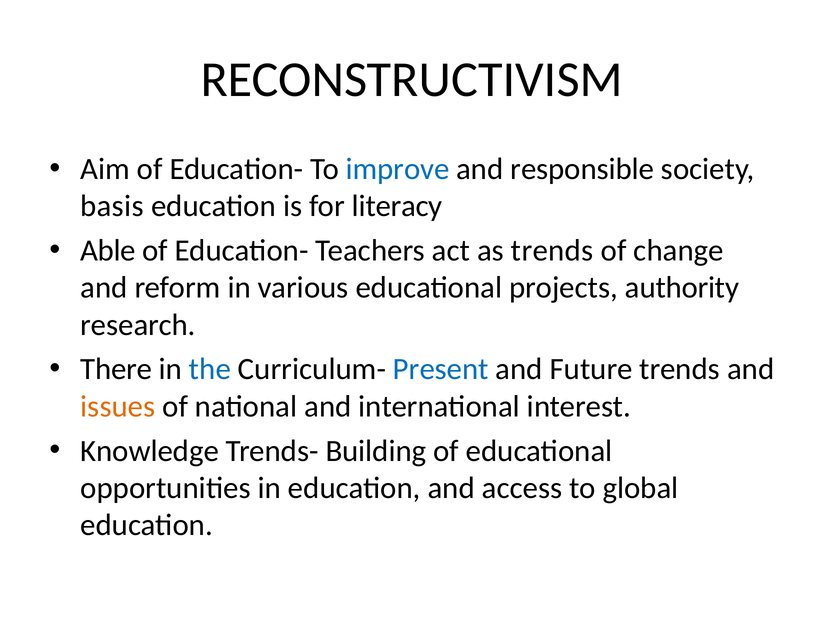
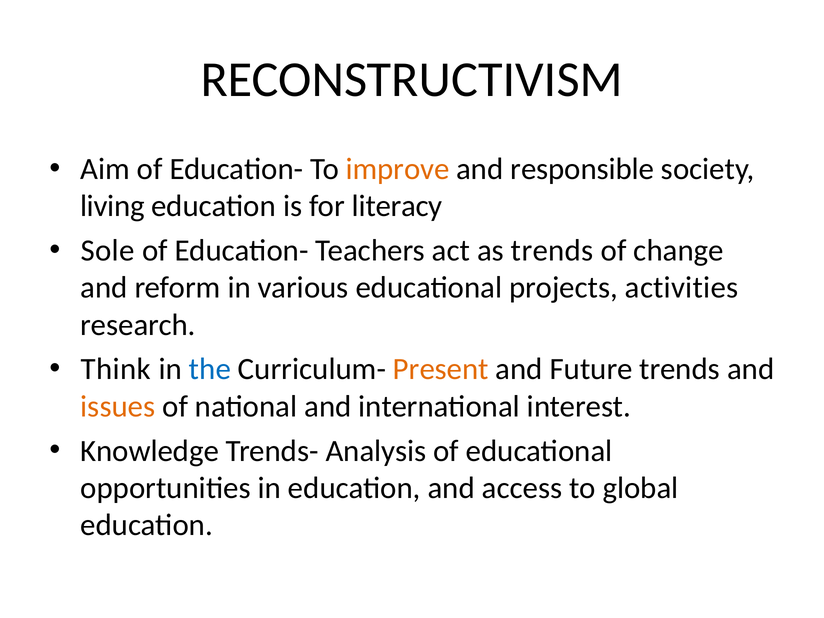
improve colour: blue -> orange
basis: basis -> living
Able: Able -> Sole
authority: authority -> activities
There: There -> Think
Present colour: blue -> orange
Building: Building -> Analysis
